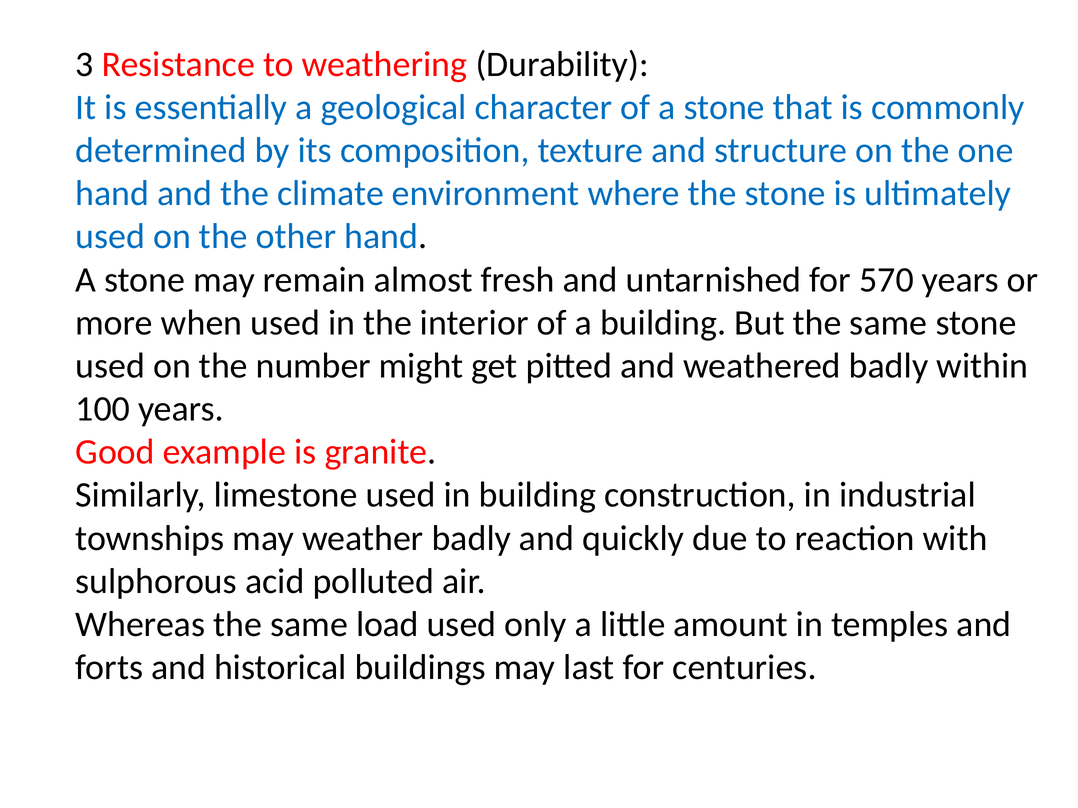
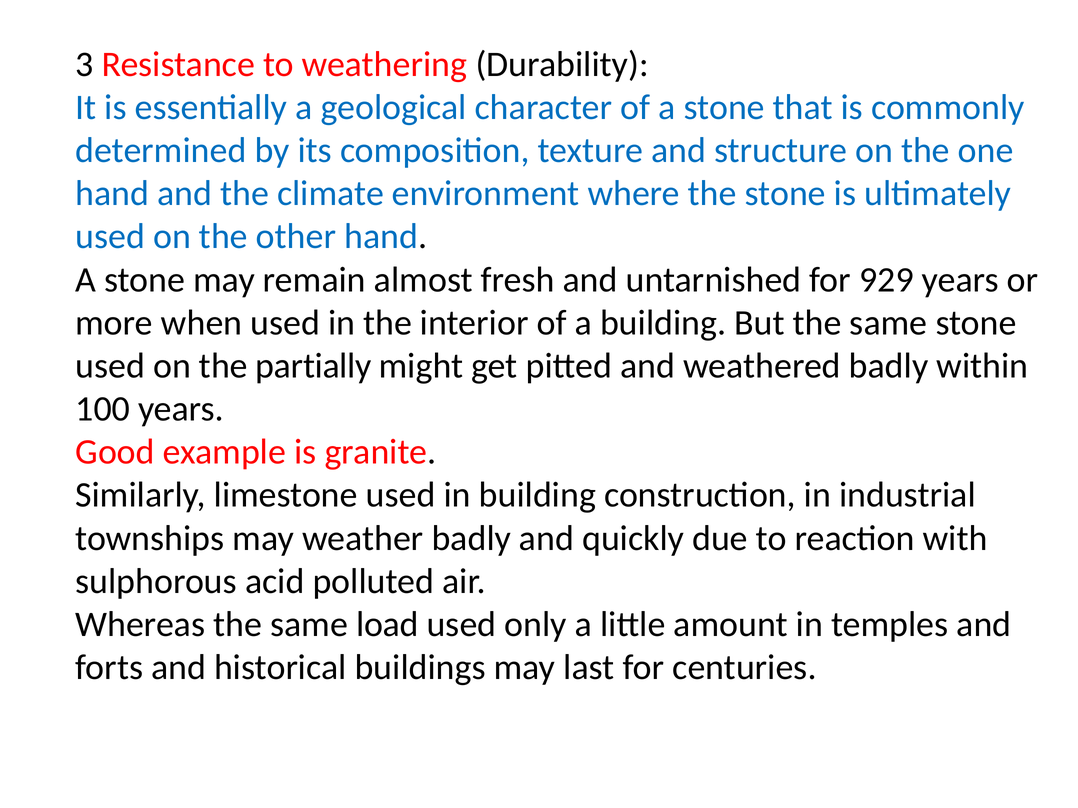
570: 570 -> 929
number: number -> partially
